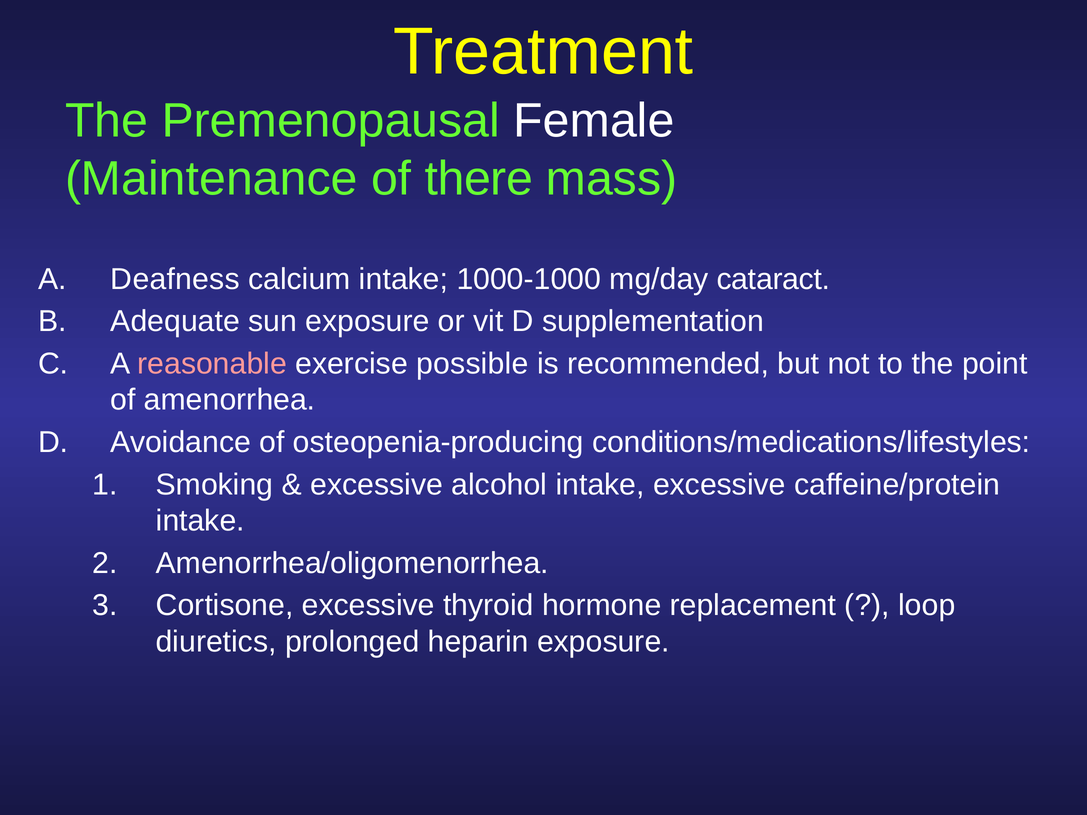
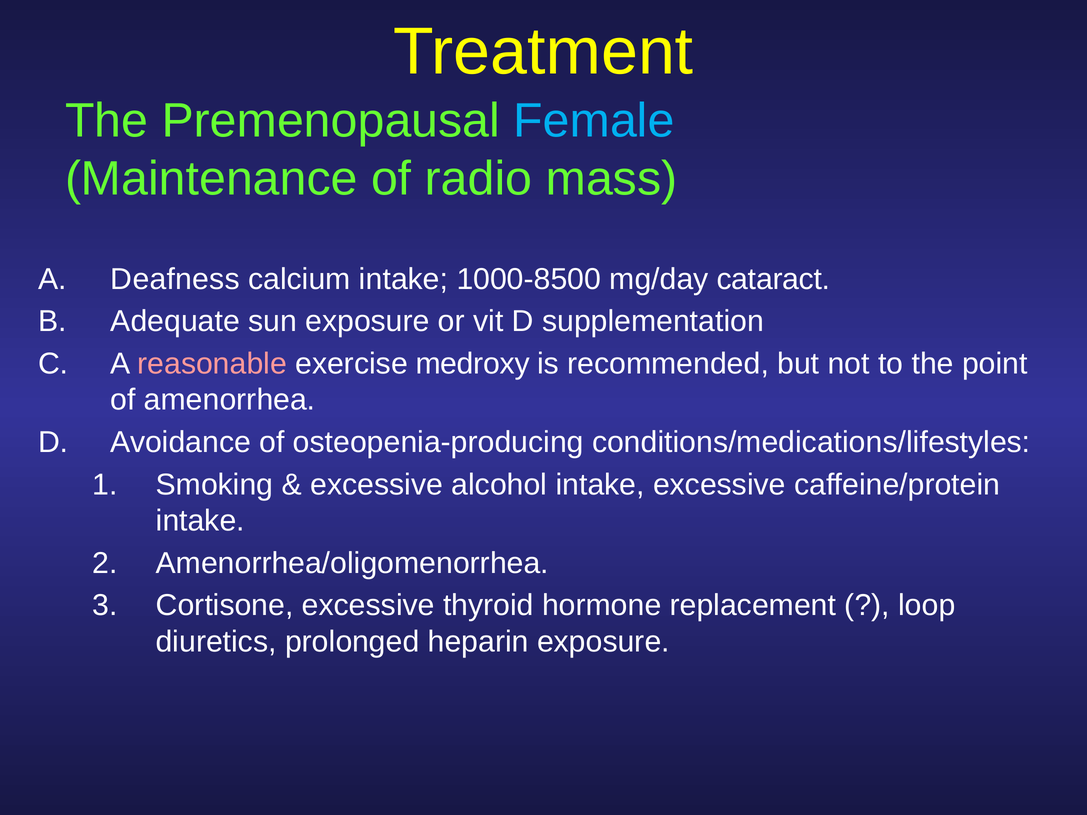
Female colour: white -> light blue
there: there -> radio
1000-1000: 1000-1000 -> 1000-8500
possible: possible -> medroxy
